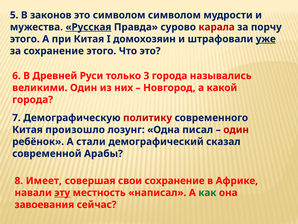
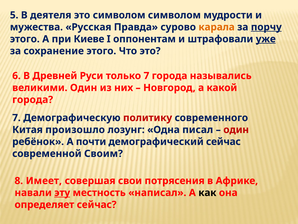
законов: законов -> деятеля
Русская underline: present -> none
карала colour: red -> orange
порчу underline: none -> present
при Китая: Китая -> Киеве
домохозяин: домохозяин -> оппонентам
только 3: 3 -> 7
стали: стали -> почти
демографический сказал: сказал -> сейчас
Арабы: Арабы -> Своим
свои сохранение: сохранение -> потрясения
как colour: green -> black
завоевания: завоевания -> определяет
